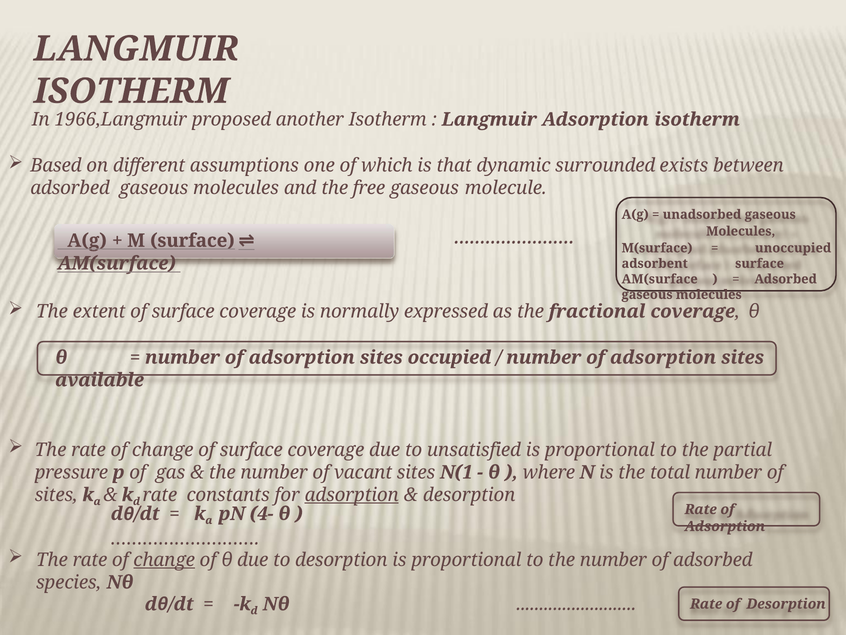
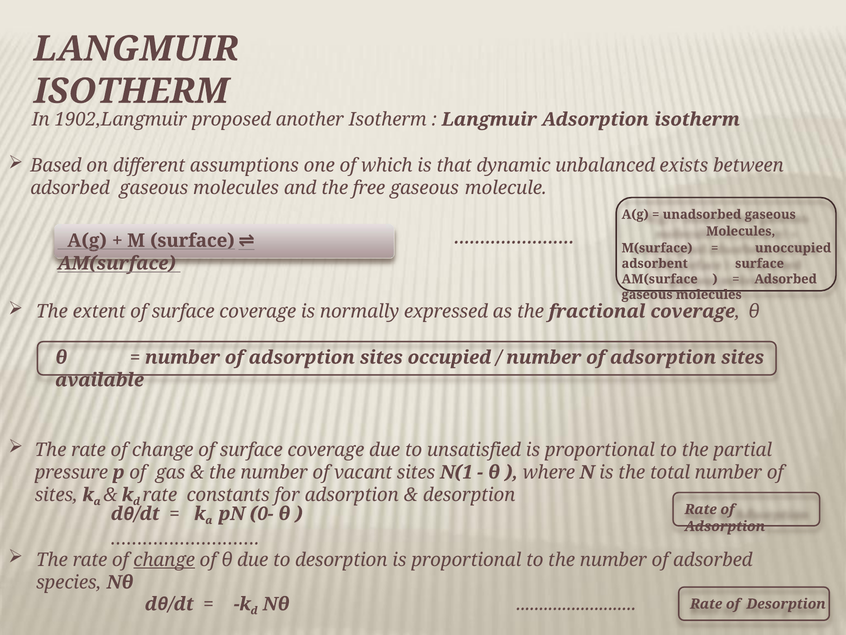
1966,Langmuir: 1966,Langmuir -> 1902,Langmuir
surrounded: surrounded -> unbalanced
adsorption at (352, 495) underline: present -> none
4-: 4- -> 0-
